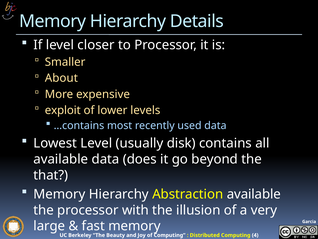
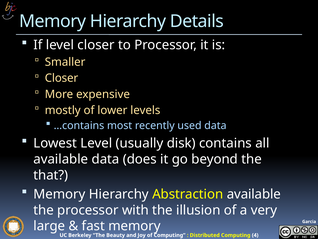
About at (61, 78): About -> Closer
exploit: exploit -> mostly
